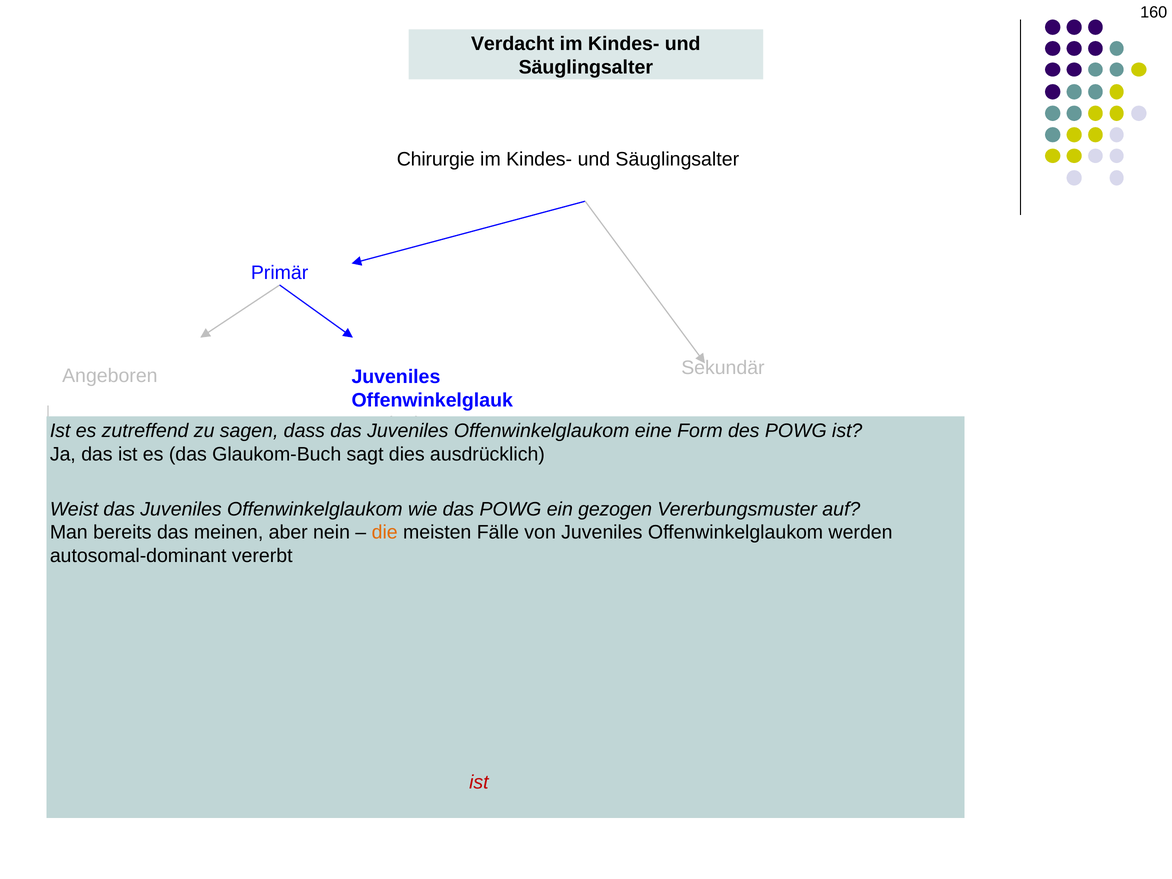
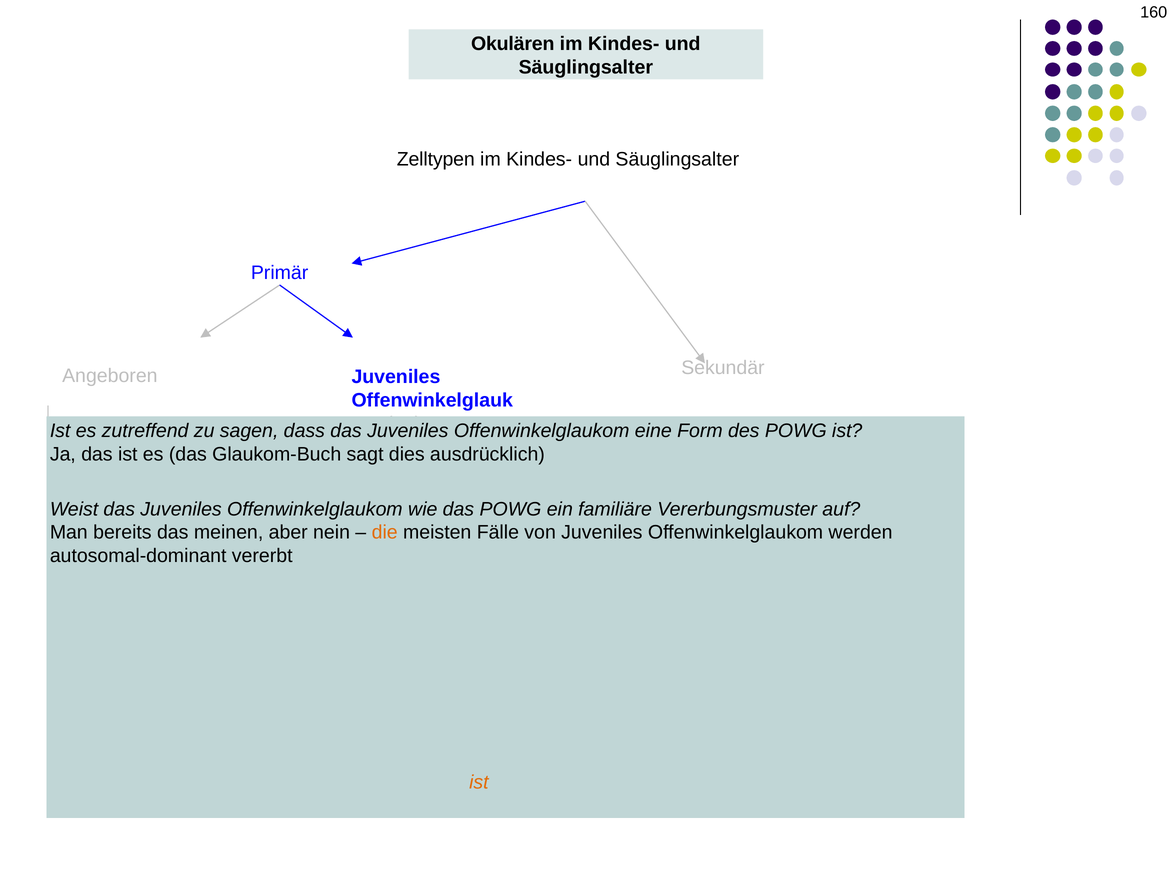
Verdacht: Verdacht -> Okulären
Chirurgie: Chirurgie -> Zelltypen
gezogen: gezogen -> familiäre
ist at (479, 783) colour: red -> orange
